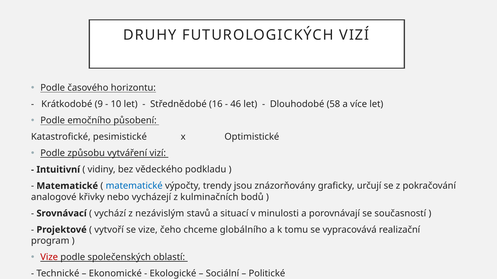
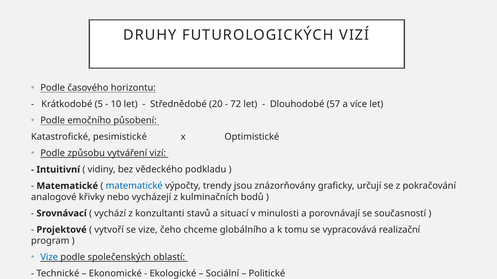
9: 9 -> 5
16: 16 -> 20
46: 46 -> 72
58: 58 -> 57
nezávislým: nezávislým -> konzultanti
Vize at (49, 258) colour: red -> blue
